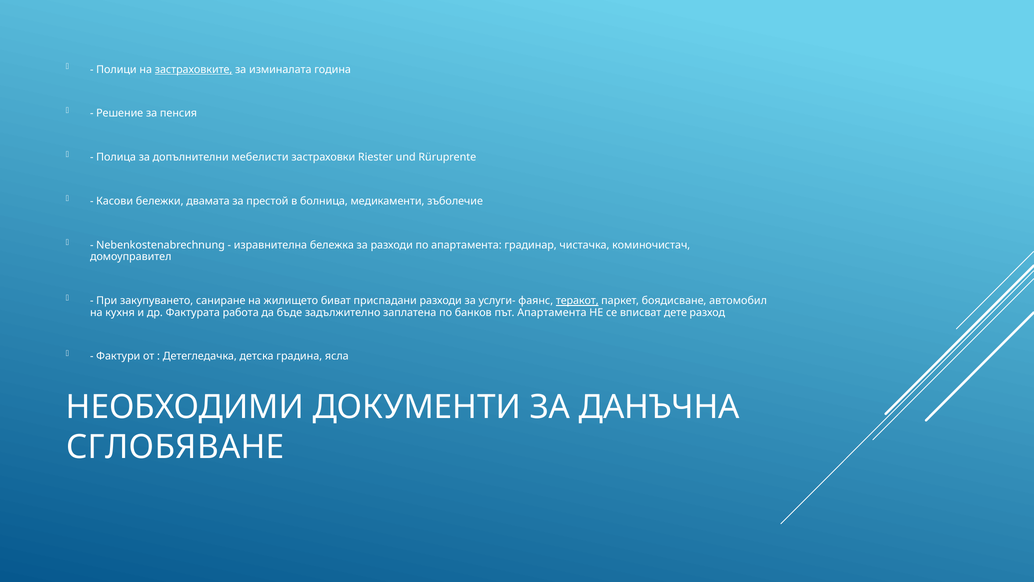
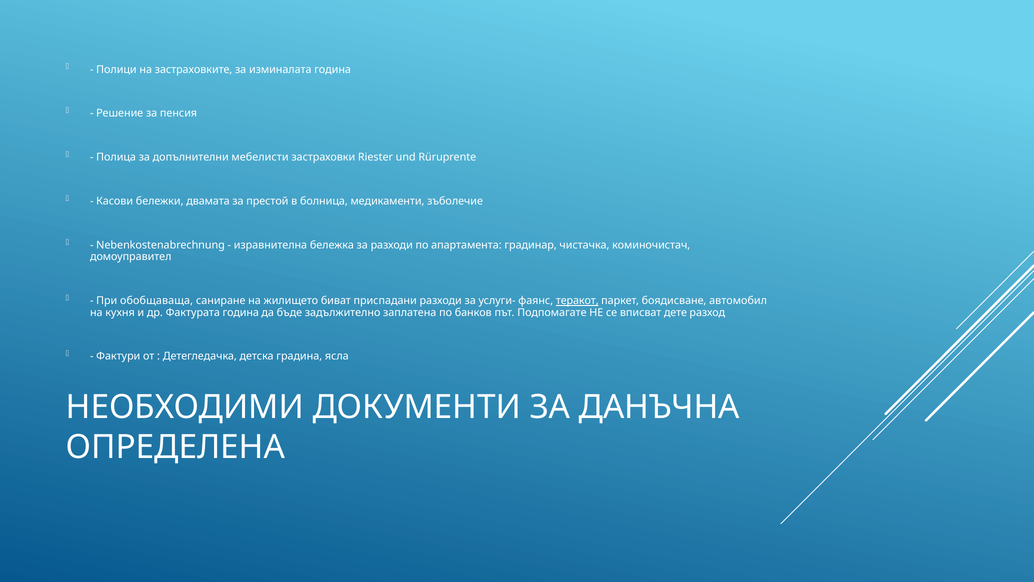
застраховките underline: present -> none
закупуването: закупуването -> обобщаваща
Фактурата работа: работа -> година
път Апартамента: Апартамента -> Подпомагате
СГЛОБЯВАНЕ: СГЛОБЯВАНЕ -> ОПРЕДЕЛЕНА
